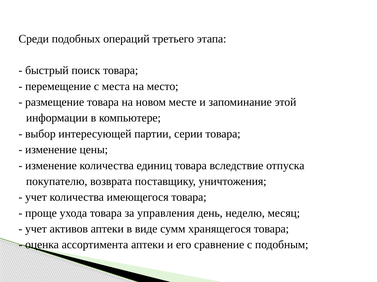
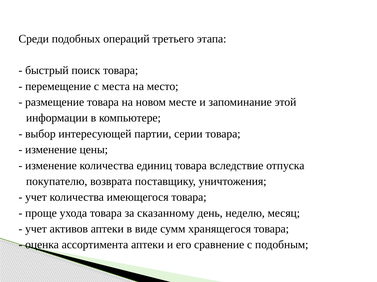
управления: управления -> сказанному
